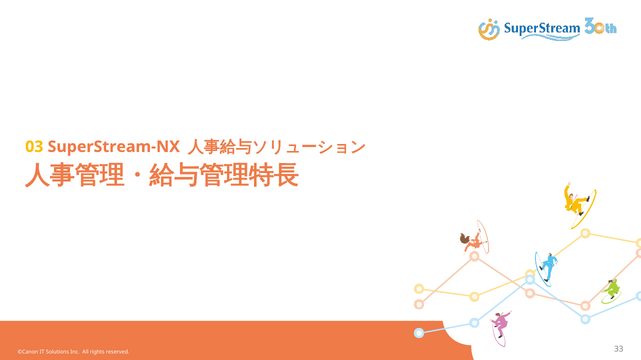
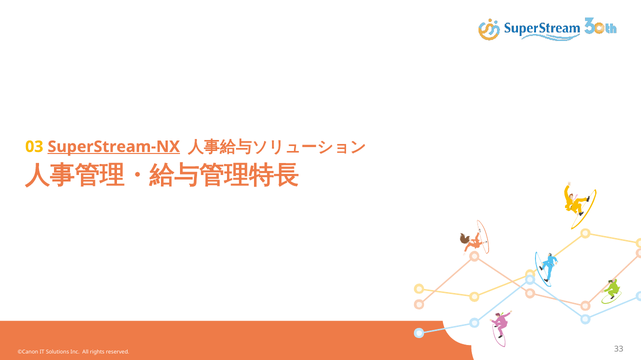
SuperStream-NX underline: none -> present
